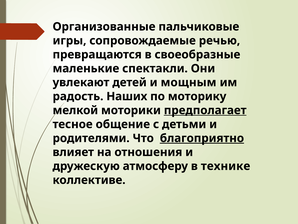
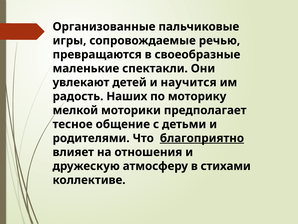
мощным: мощным -> научится
предполагает underline: present -> none
технике: технике -> стихами
